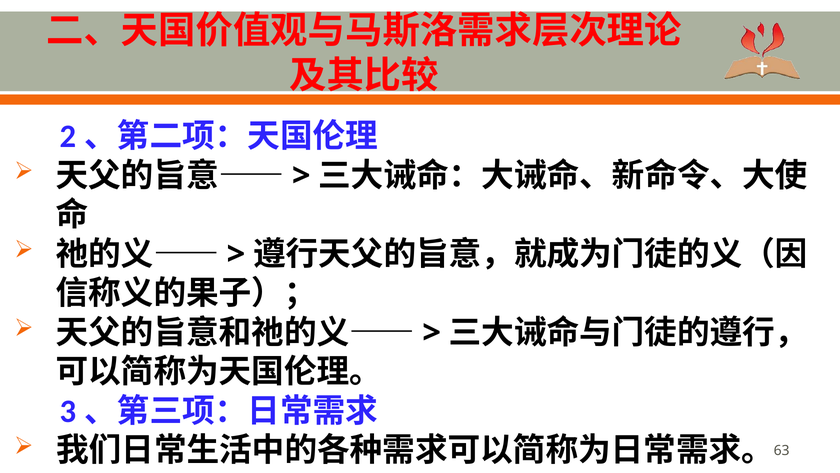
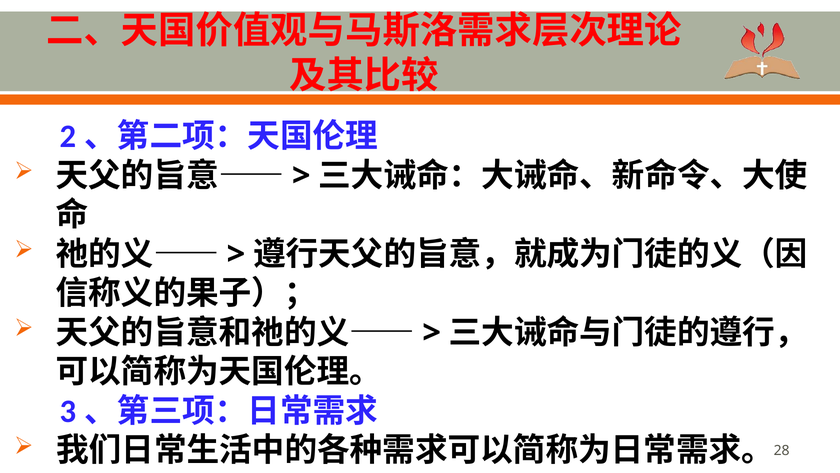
63: 63 -> 28
